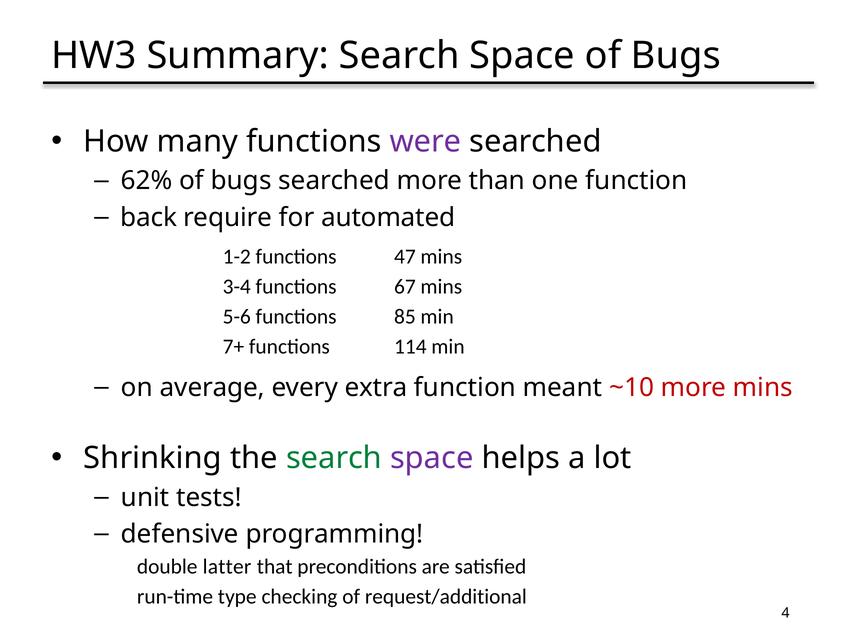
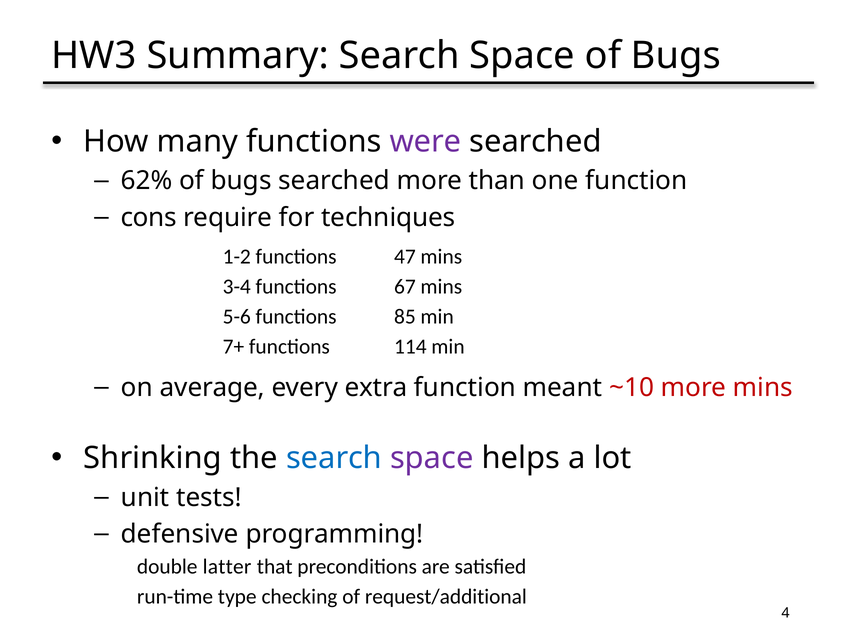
back: back -> cons
automated: automated -> techniques
search at (334, 458) colour: green -> blue
